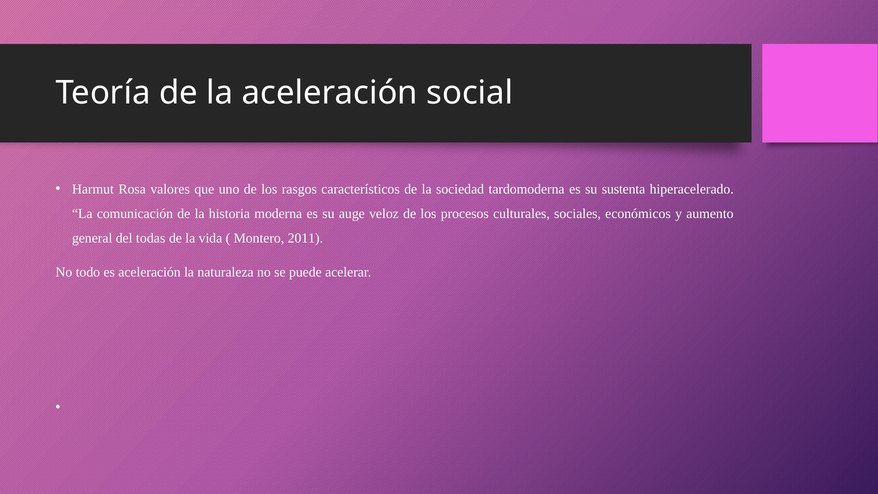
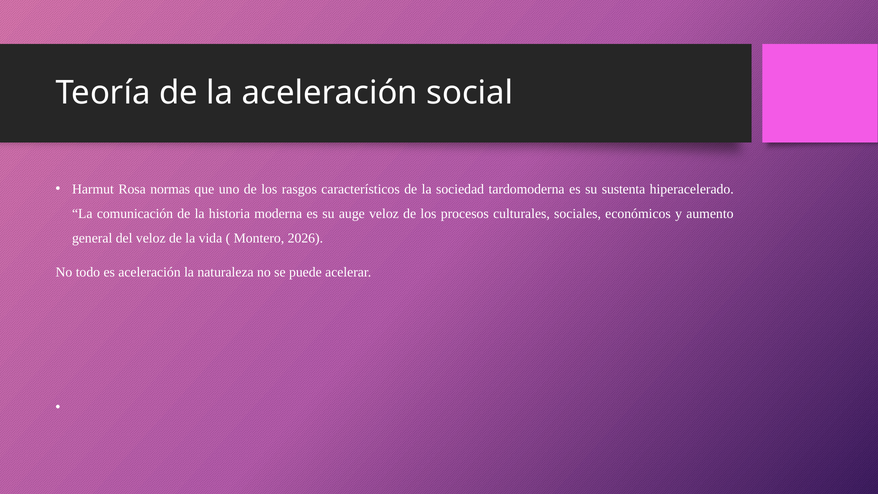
valores: valores -> normas
del todas: todas -> veloz
2011: 2011 -> 2026
